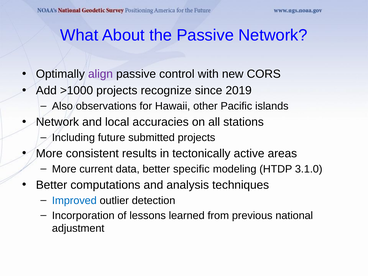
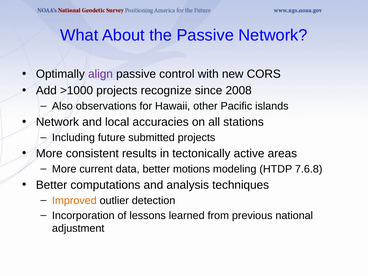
2019: 2019 -> 2008
specific: specific -> motions
3.1.0: 3.1.0 -> 7.6.8
Improved colour: blue -> orange
